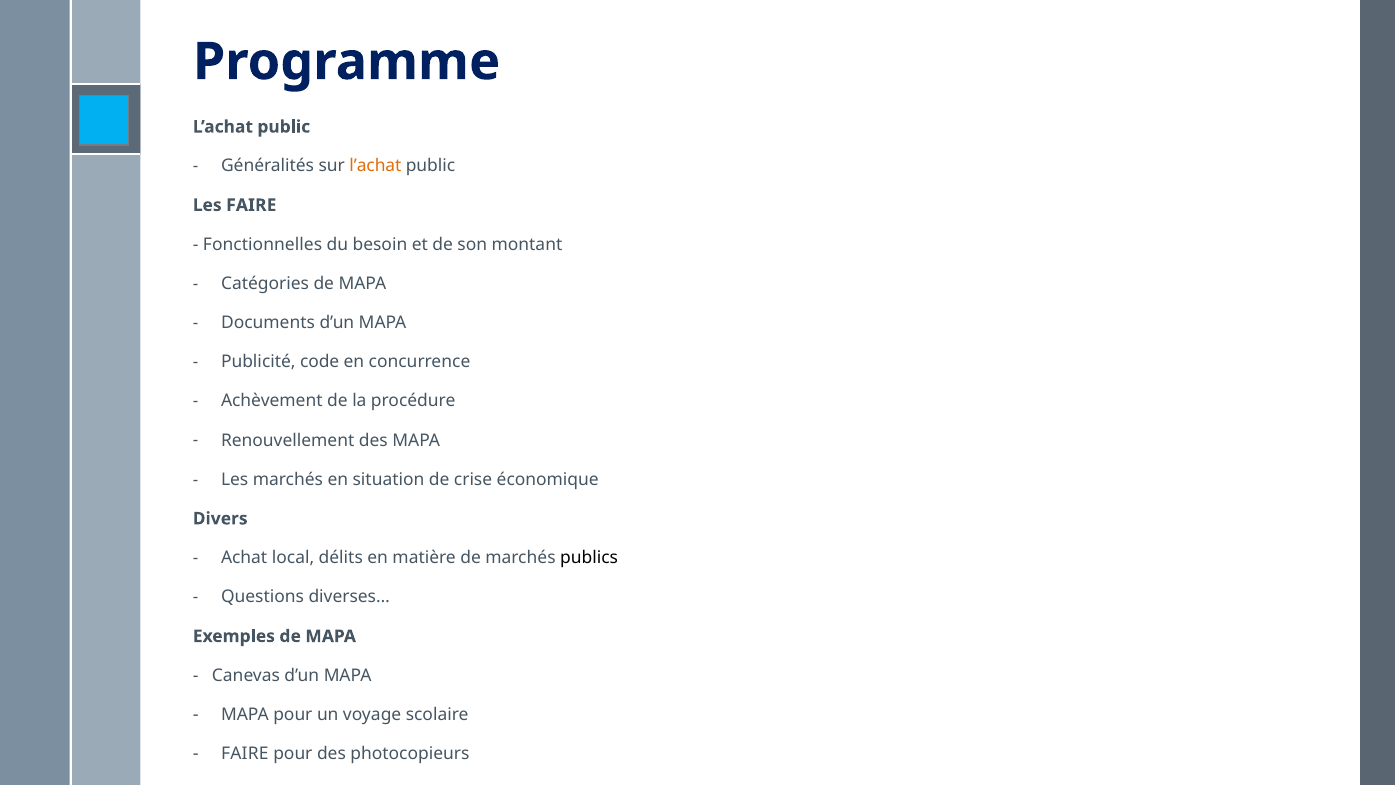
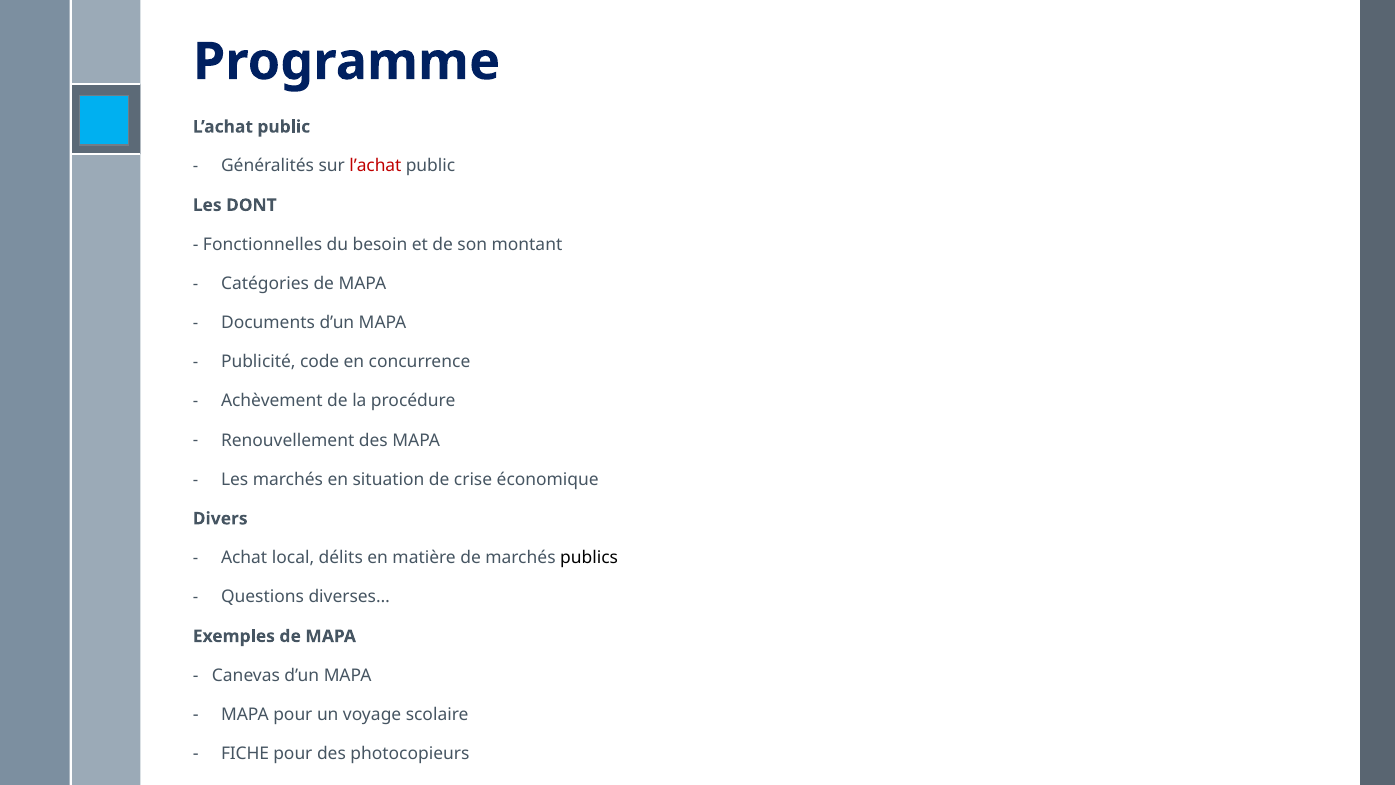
l’achat at (375, 166) colour: orange -> red
Les FAIRE: FAIRE -> DONT
FAIRE at (245, 754): FAIRE -> FICHE
